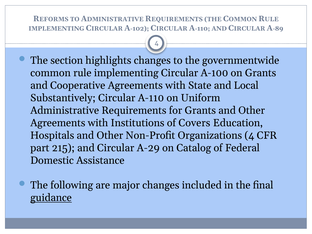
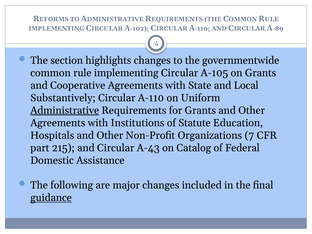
A-100: A-100 -> A-105
Administrative underline: none -> present
Covers: Covers -> Statute
Organizations 4: 4 -> 7
A-29: A-29 -> A-43
